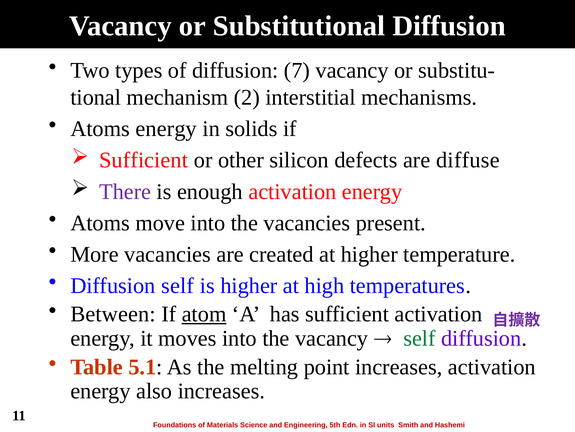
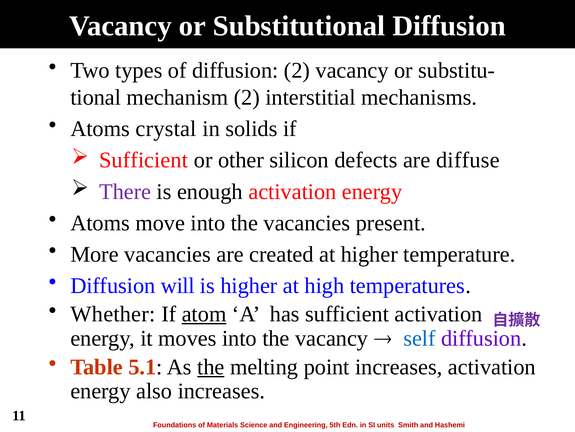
diffusion 7: 7 -> 2
Atoms energy: energy -> crystal
Diffusion self: self -> will
Between: Between -> Whether
self at (419, 338) colour: green -> blue
the at (211, 366) underline: none -> present
